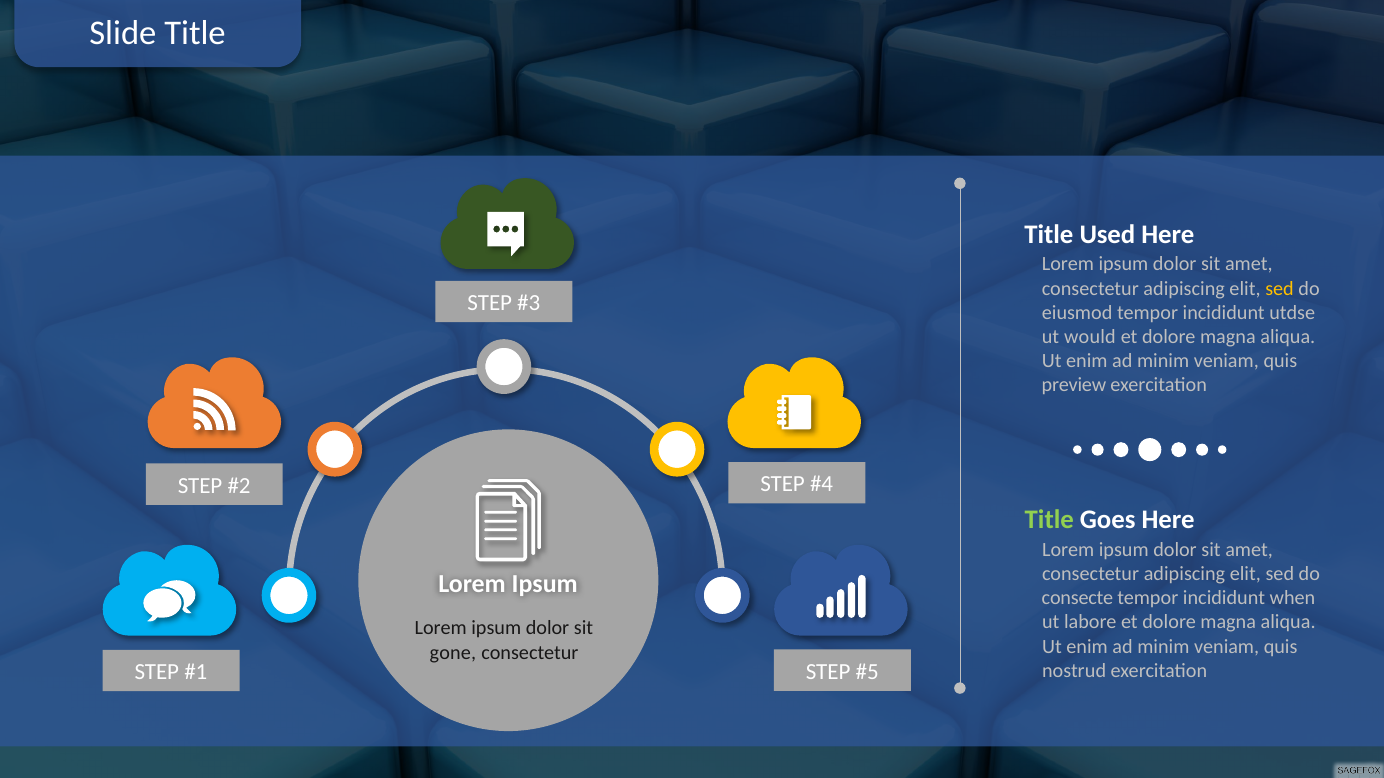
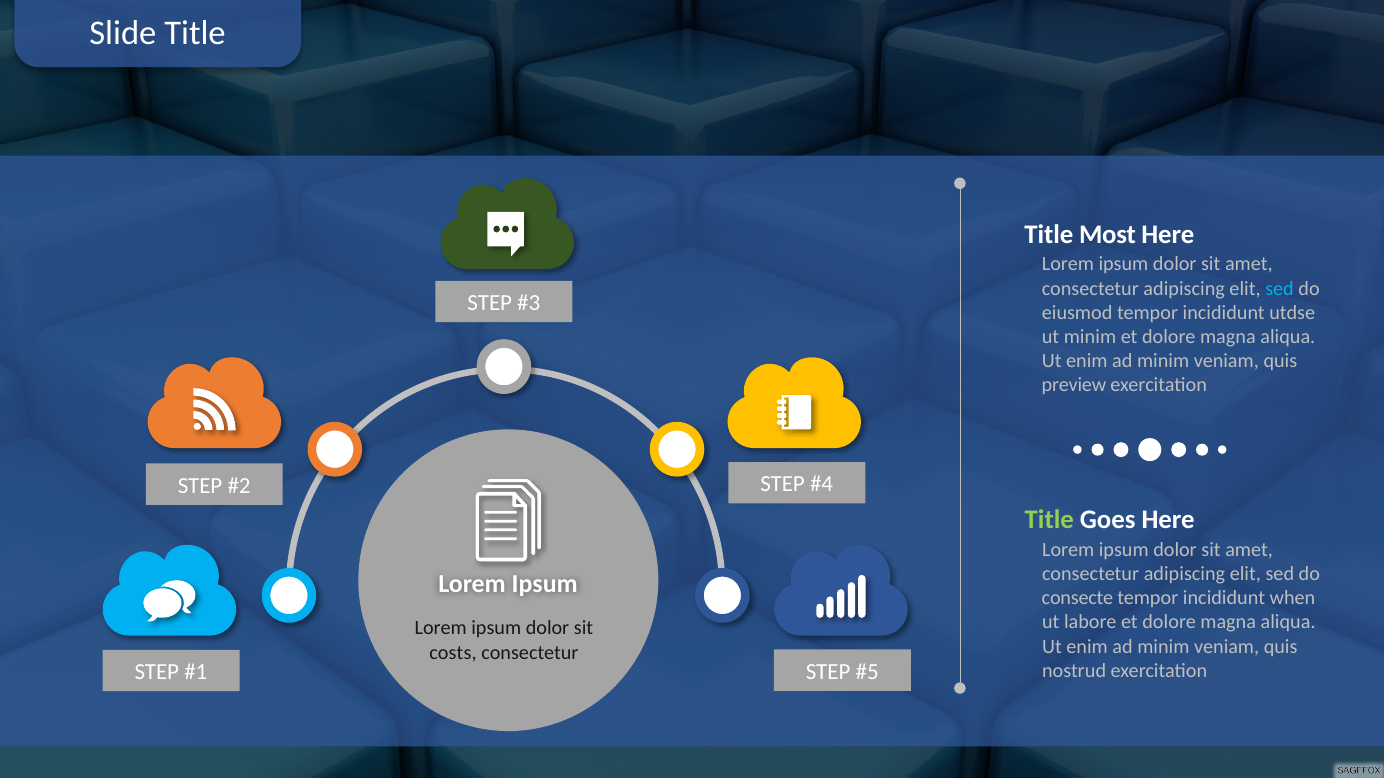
Used: Used -> Most
sed at (1280, 289) colour: yellow -> light blue
ut would: would -> minim
gone: gone -> costs
